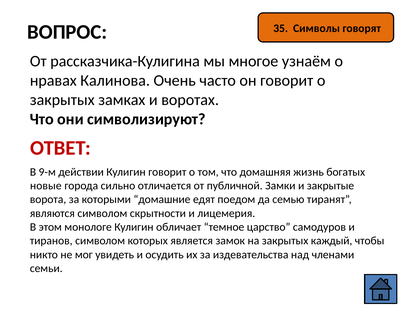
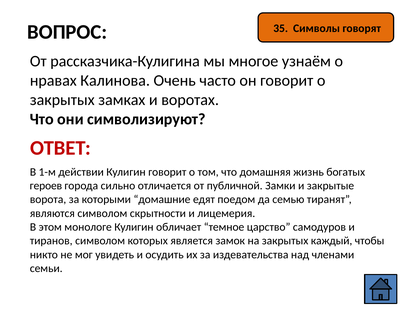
9-м: 9-м -> 1-м
новые: новые -> героев
